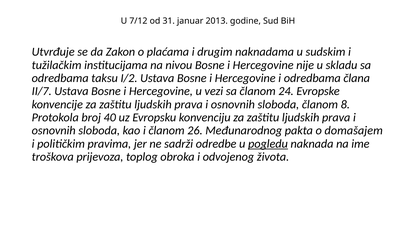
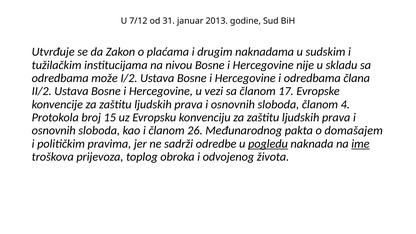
taksu: taksu -> može
II/7: II/7 -> II/2
24: 24 -> 17
8: 8 -> 4
40: 40 -> 15
ime underline: none -> present
